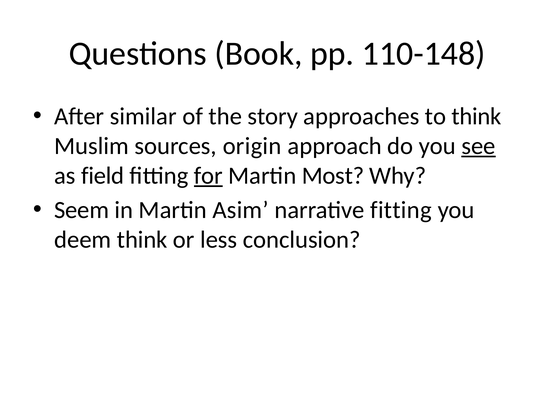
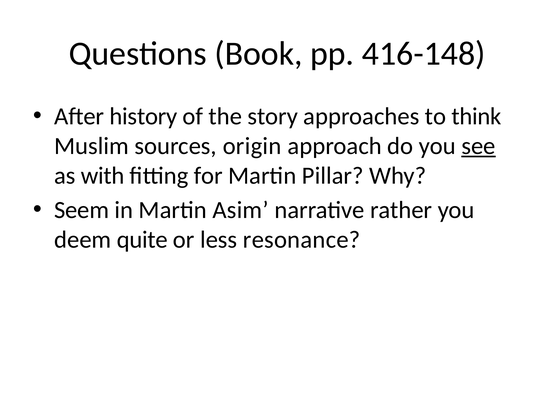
110-148: 110-148 -> 416-148
similar: similar -> history
field: field -> with
for underline: present -> none
Most: Most -> Pillar
narrative fitting: fitting -> rather
deem think: think -> quite
conclusion: conclusion -> resonance
